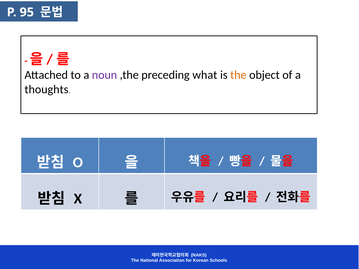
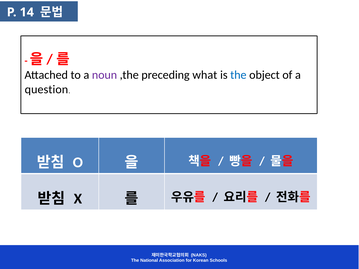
95: 95 -> 14
the at (238, 75) colour: orange -> blue
thoughts: thoughts -> question
